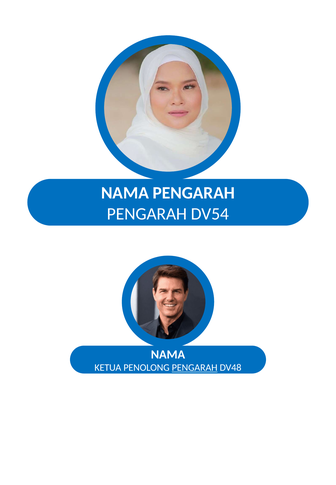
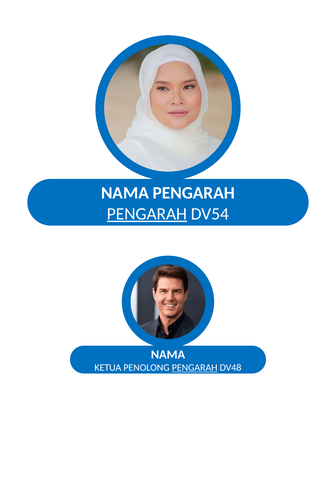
PENGARAH at (147, 214) underline: none -> present
